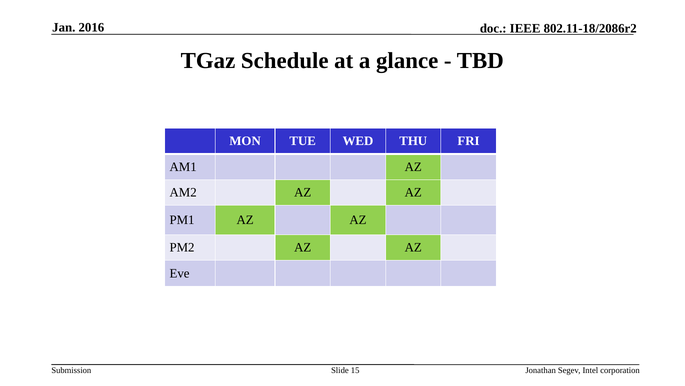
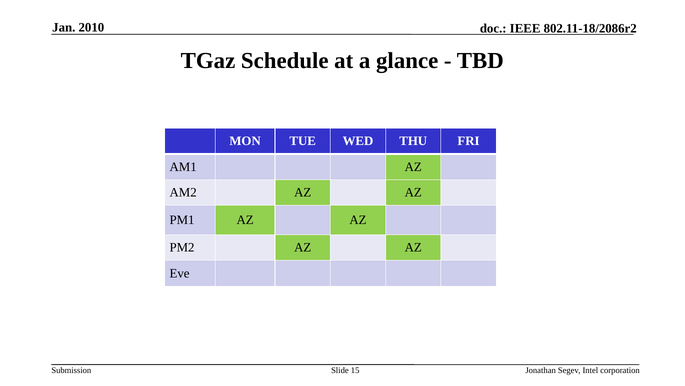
2016: 2016 -> 2010
